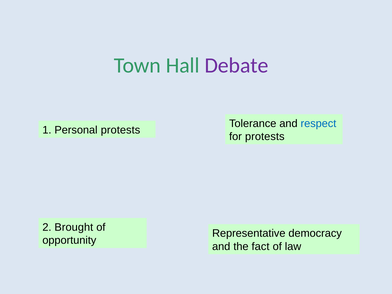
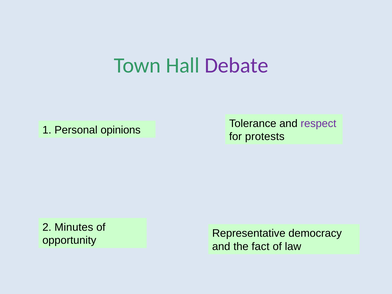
respect colour: blue -> purple
Personal protests: protests -> opinions
Brought: Brought -> Minutes
